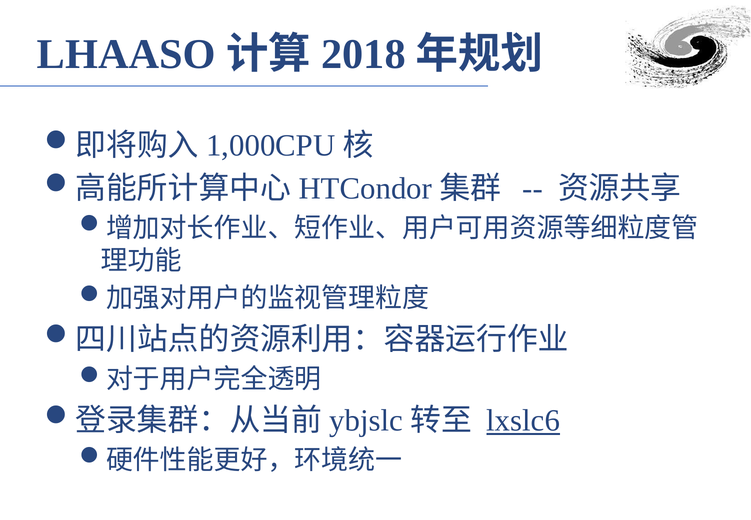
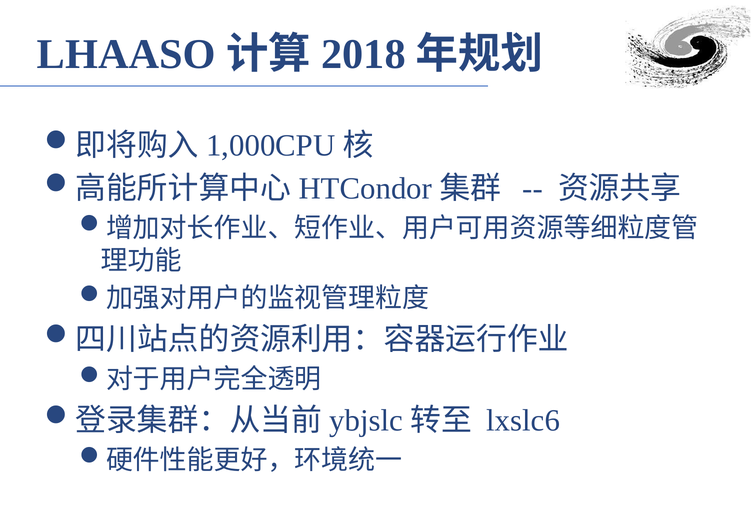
lxslc6 underline: present -> none
